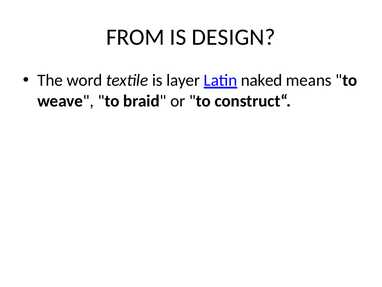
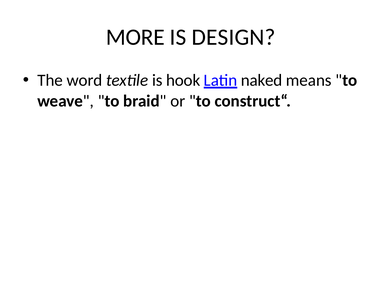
FROM: FROM -> MORE
layer: layer -> hook
